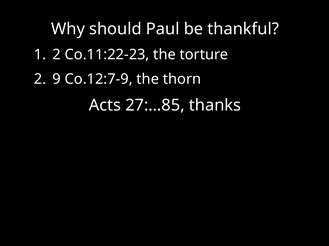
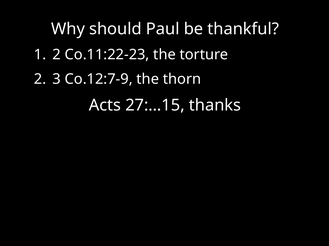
9: 9 -> 3
27:…85: 27:…85 -> 27:…15
